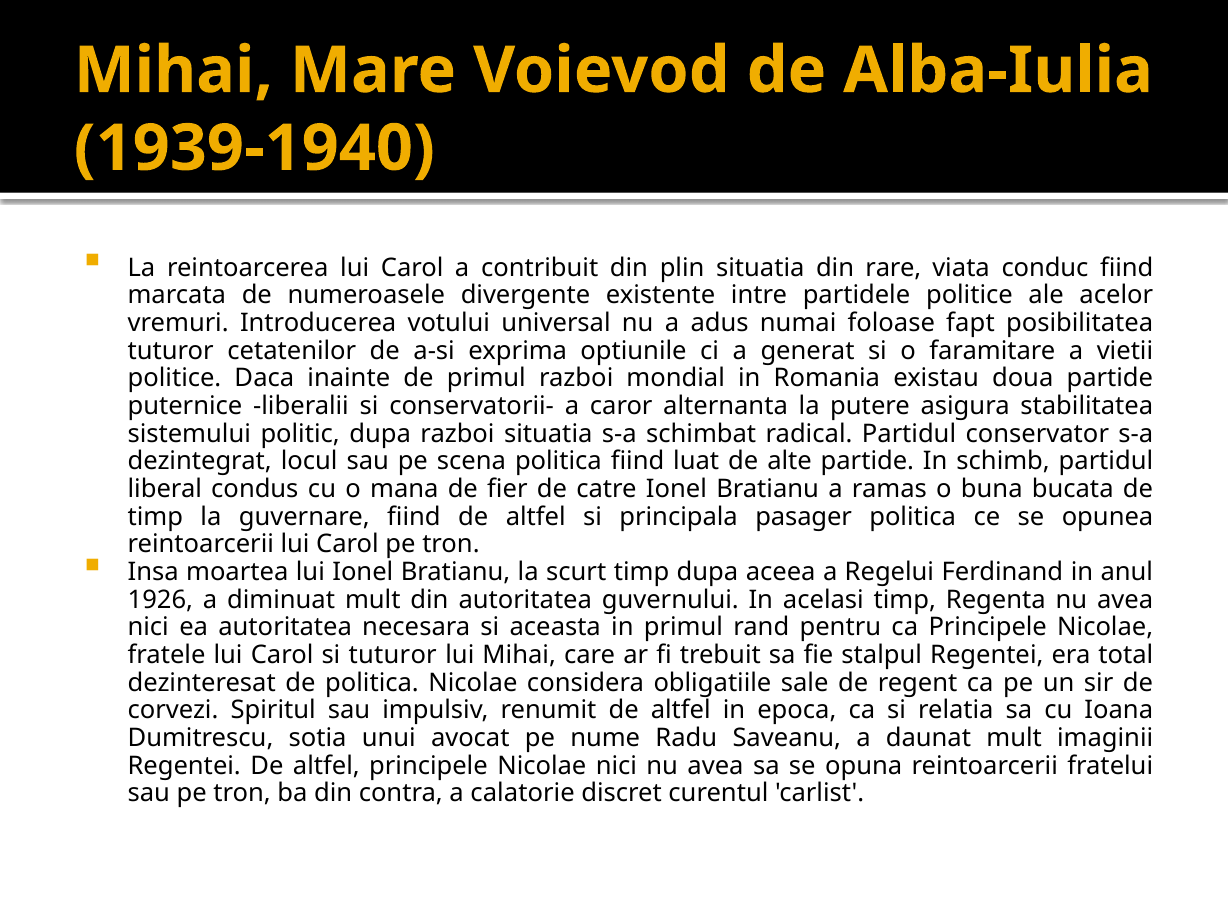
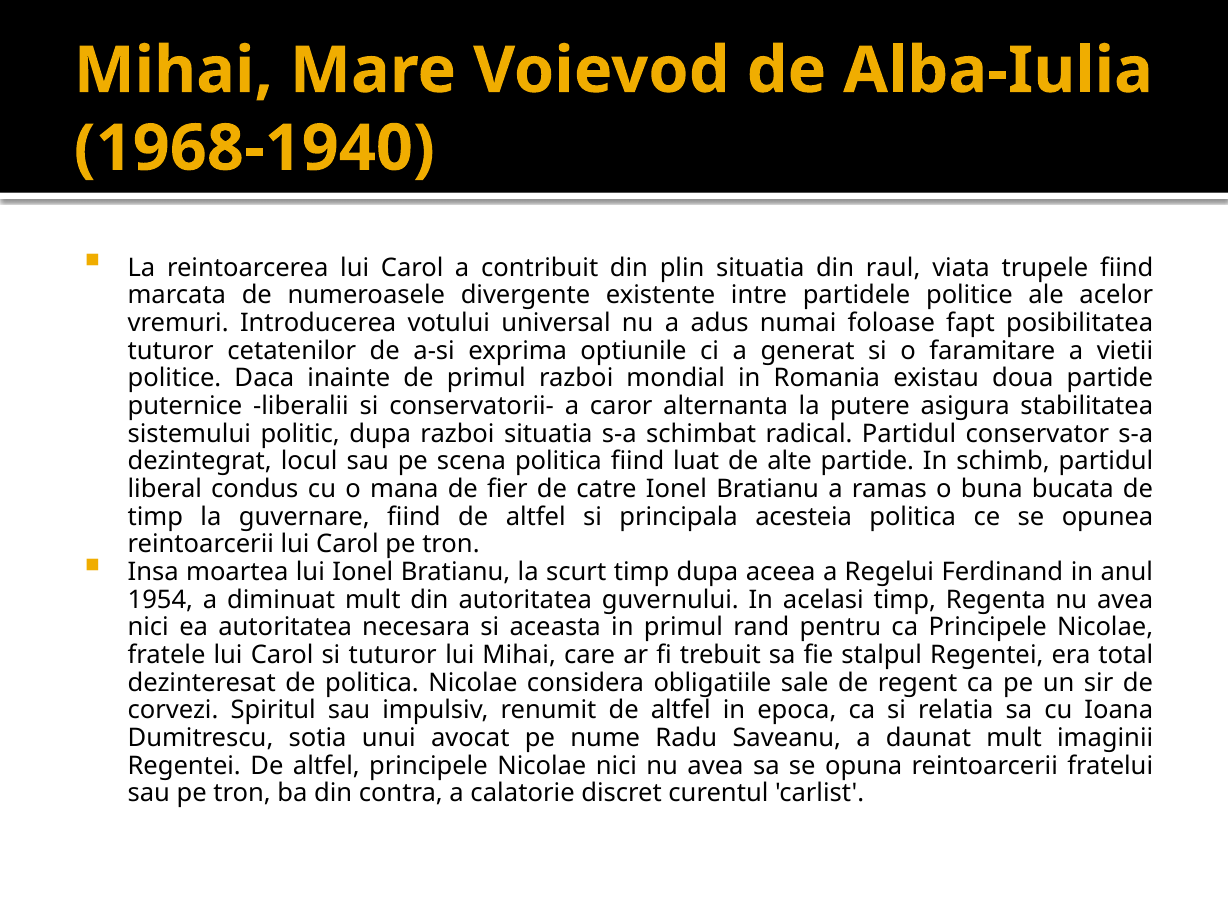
1939-1940: 1939-1940 -> 1968-1940
rare: rare -> raul
conduc: conduc -> trupele
pasager: pasager -> acesteia
1926: 1926 -> 1954
